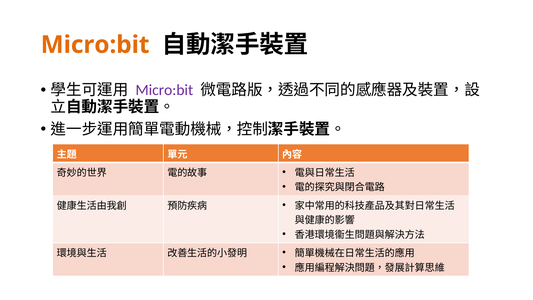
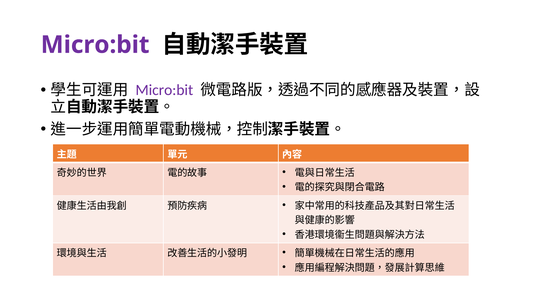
Micro:bit at (95, 45) colour: orange -> purple
